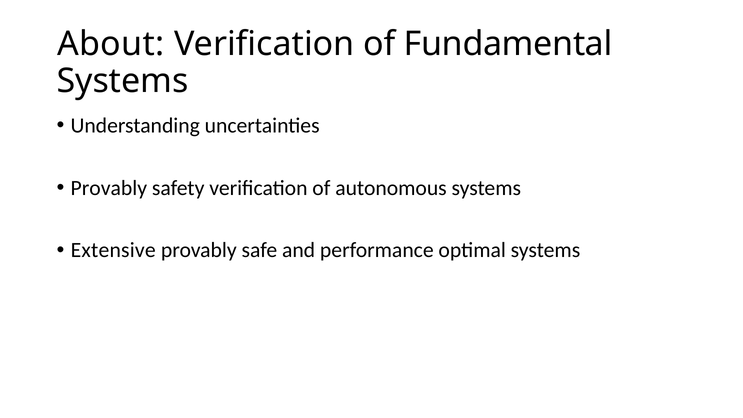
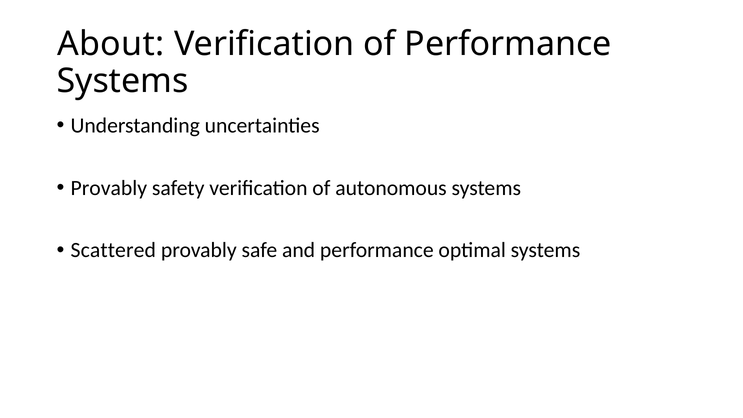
of Fundamental: Fundamental -> Performance
Extensive: Extensive -> Scattered
